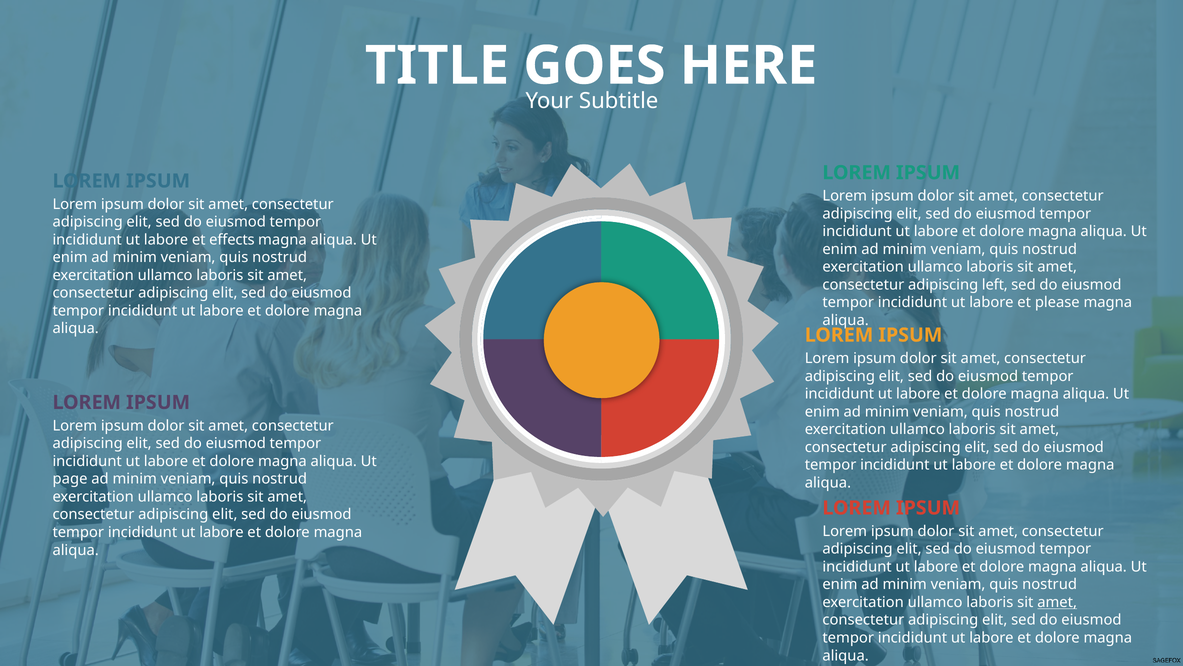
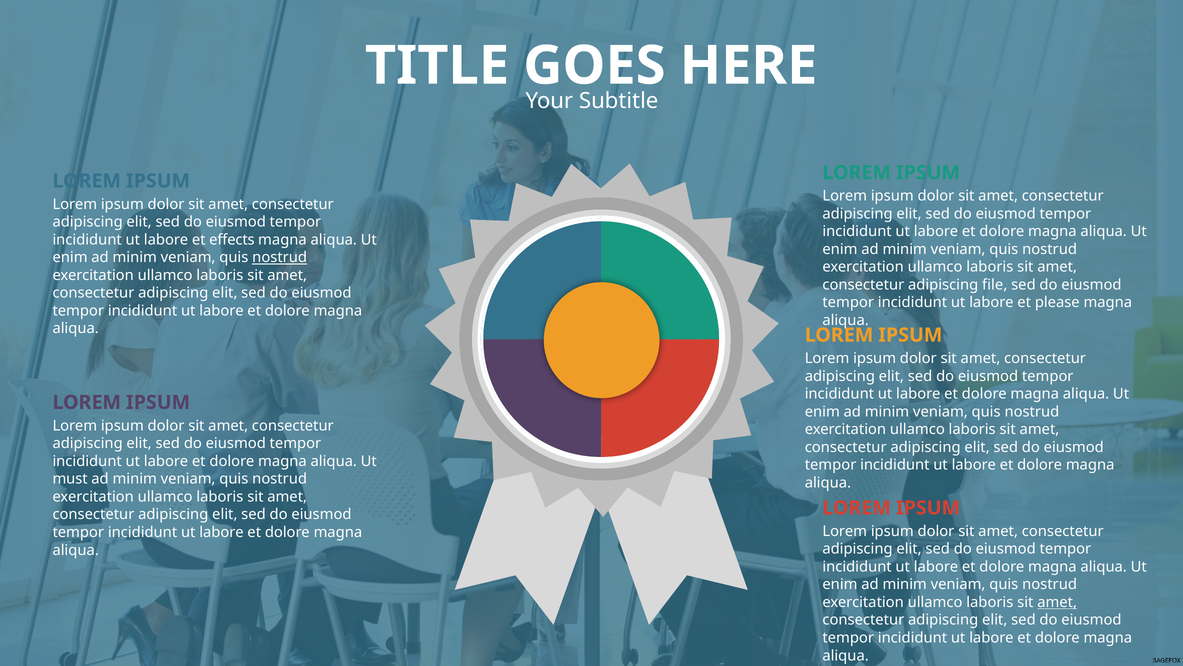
nostrud at (280, 257) underline: none -> present
left: left -> file
page: page -> must
